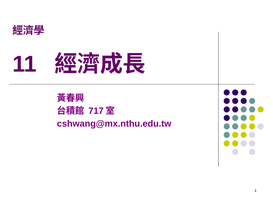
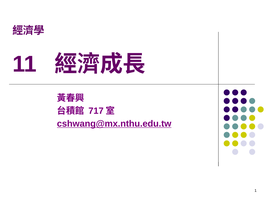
cshwang@mx.nthu.edu.tw underline: none -> present
